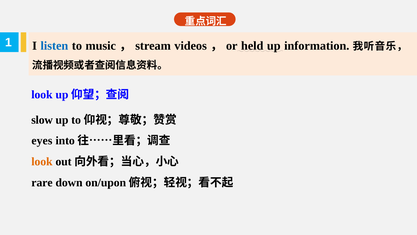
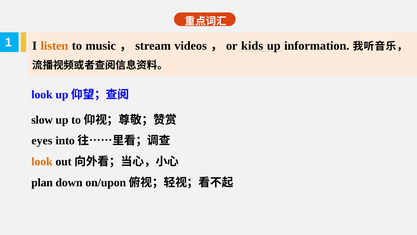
listen colour: blue -> orange
held: held -> kids
rare: rare -> plan
